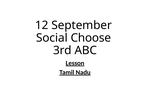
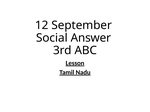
Choose: Choose -> Answer
